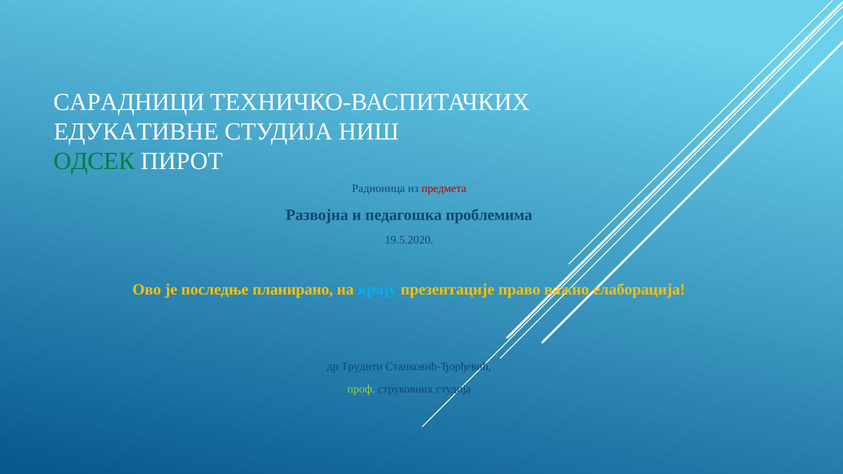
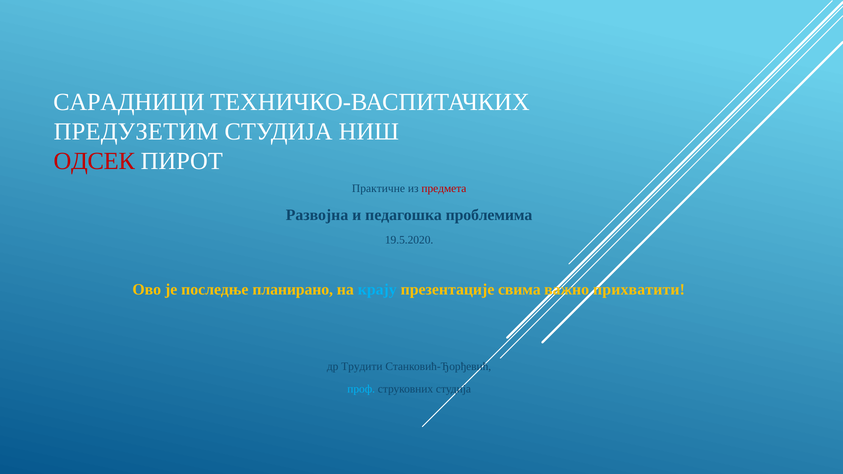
ЕДУКАТИВНЕ: ЕДУКАТИВНЕ -> ПРЕДУЗЕТИМ
ОДСЕК colour: green -> red
Радионица: Радионица -> Практичне
право: право -> свима
елаборација: елаборација -> прихватити
проф colour: light green -> light blue
